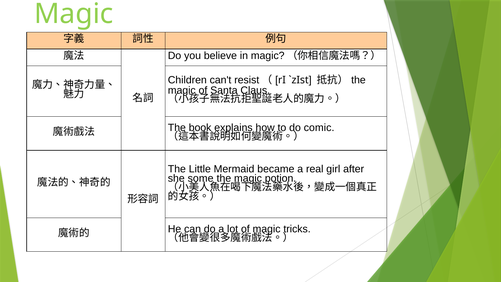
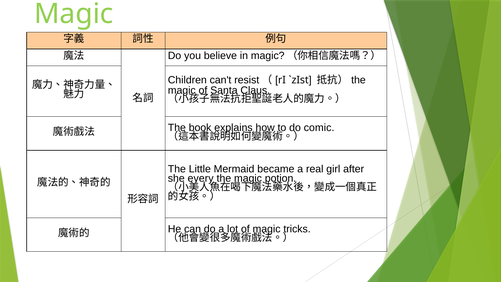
some: some -> every
